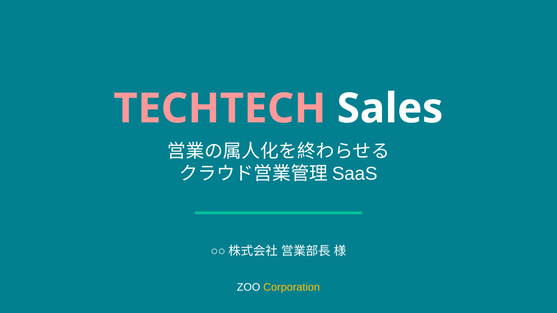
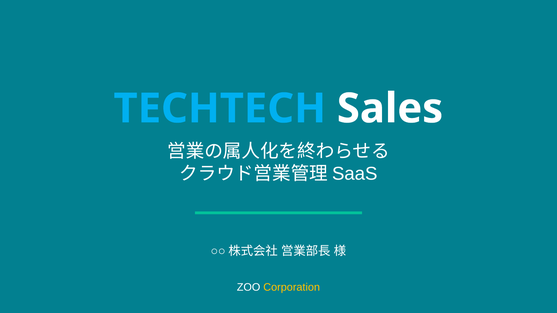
TECHTECH colour: pink -> light blue
